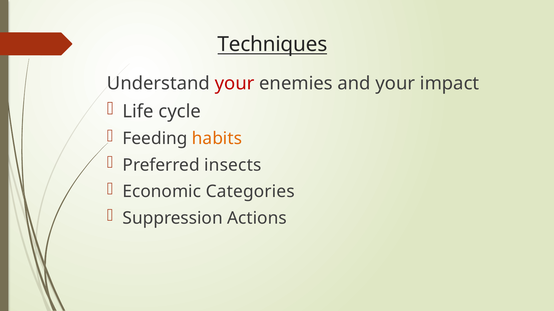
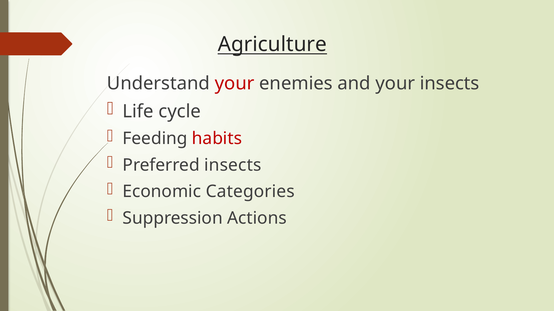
Techniques: Techniques -> Agriculture
your impact: impact -> insects
habits colour: orange -> red
